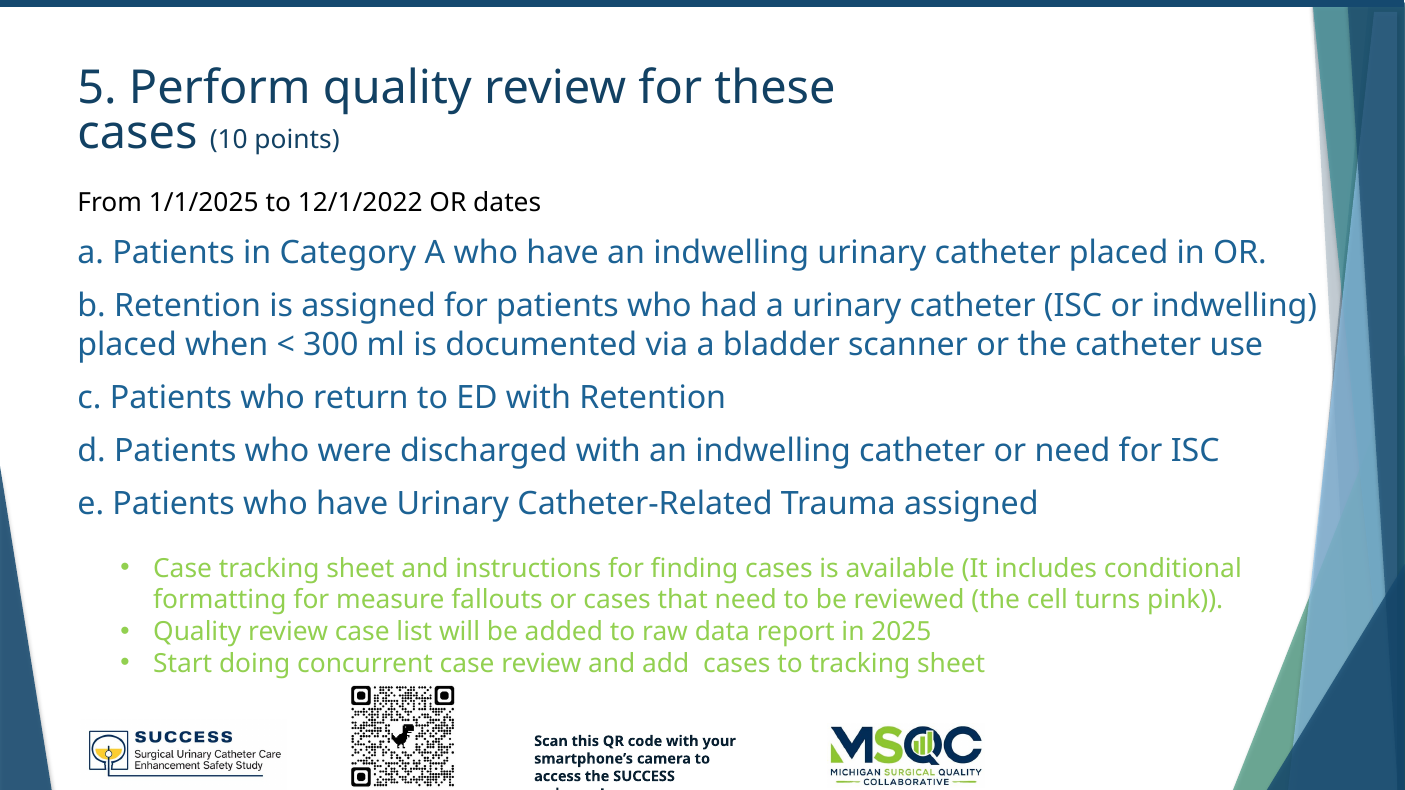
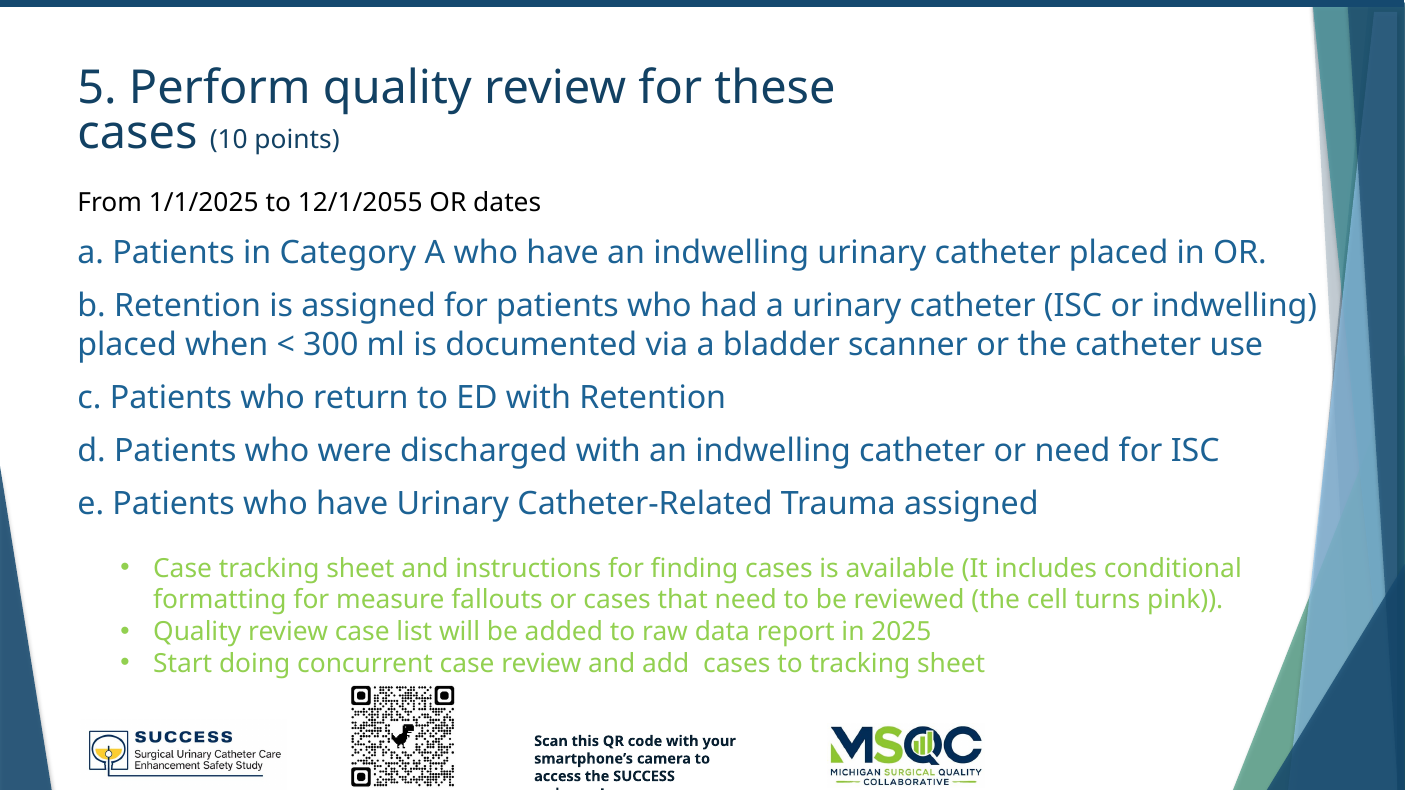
12/1/2022: 12/1/2022 -> 12/1/2055
